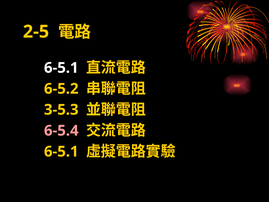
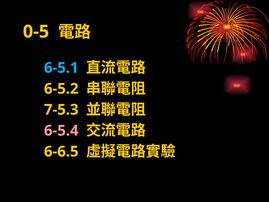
2-5: 2-5 -> 0-5
6-5.1 at (61, 68) colour: white -> light blue
3-5.3: 3-5.3 -> 7-5.3
6-5.1 at (61, 151): 6-5.1 -> 6-6.5
